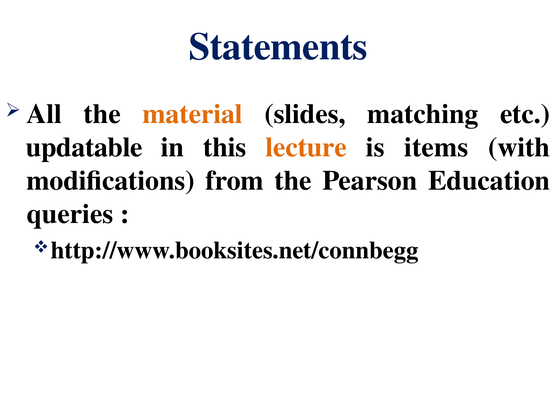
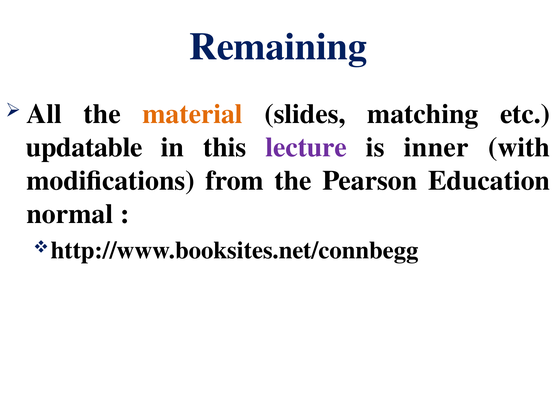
Statements: Statements -> Remaining
lecture colour: orange -> purple
items: items -> inner
queries: queries -> normal
